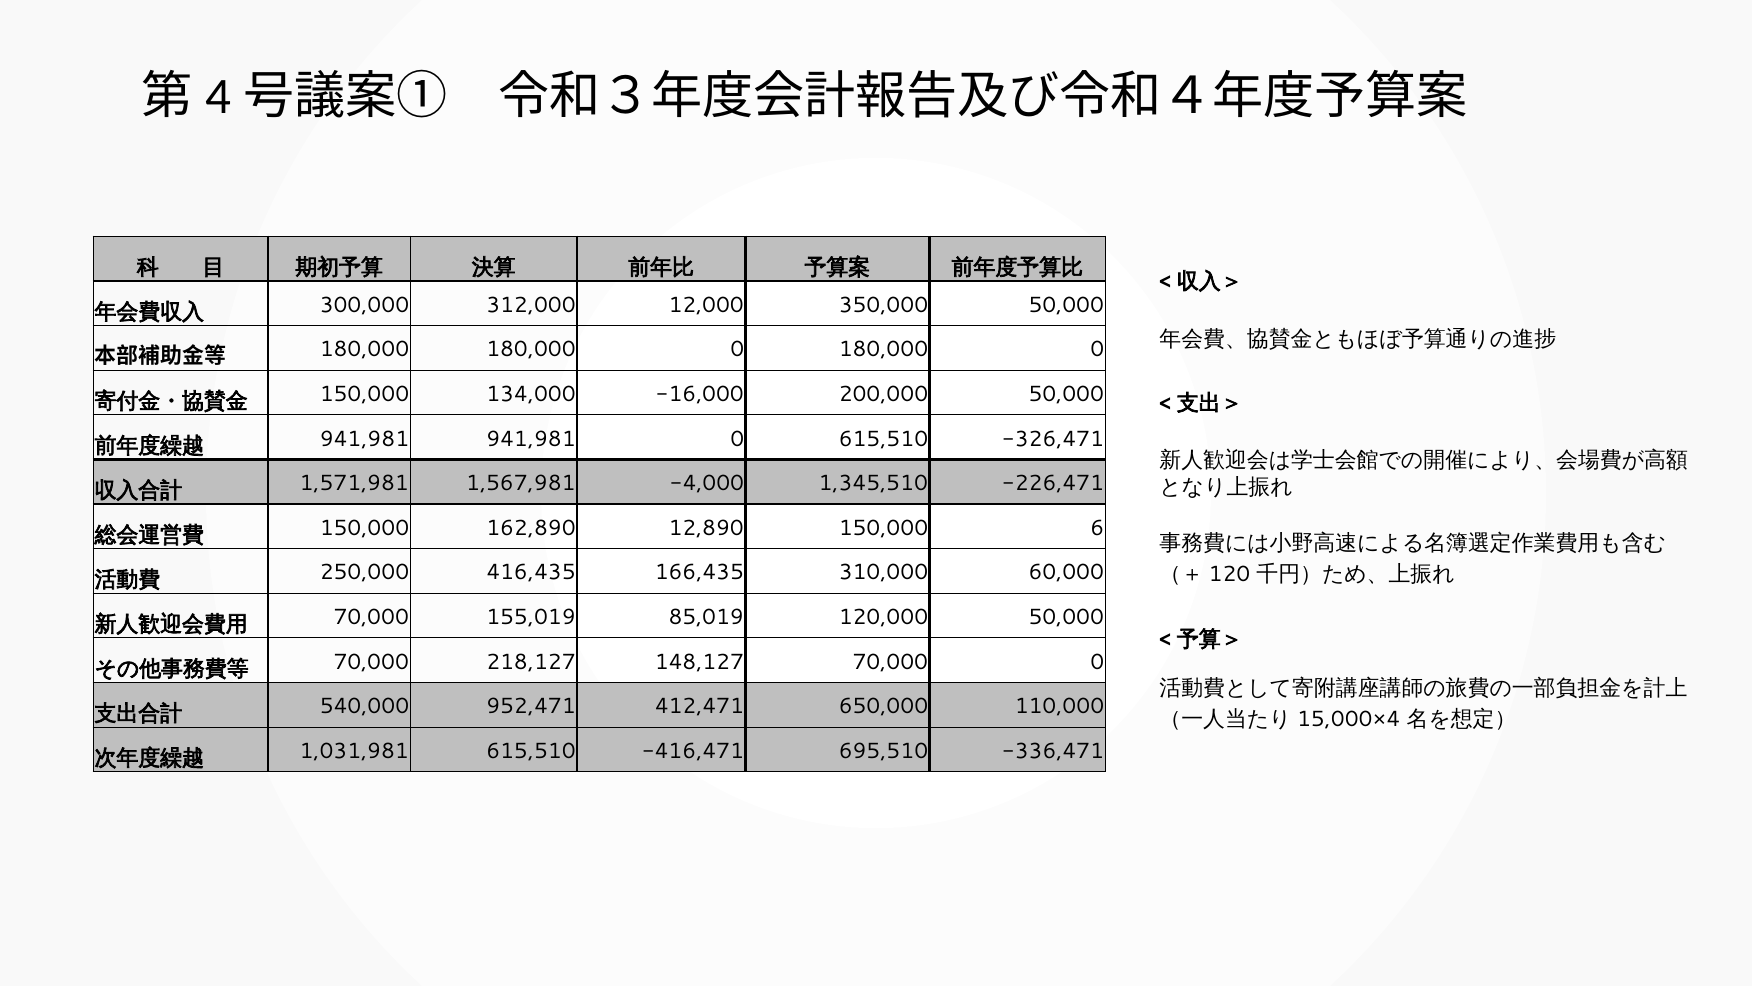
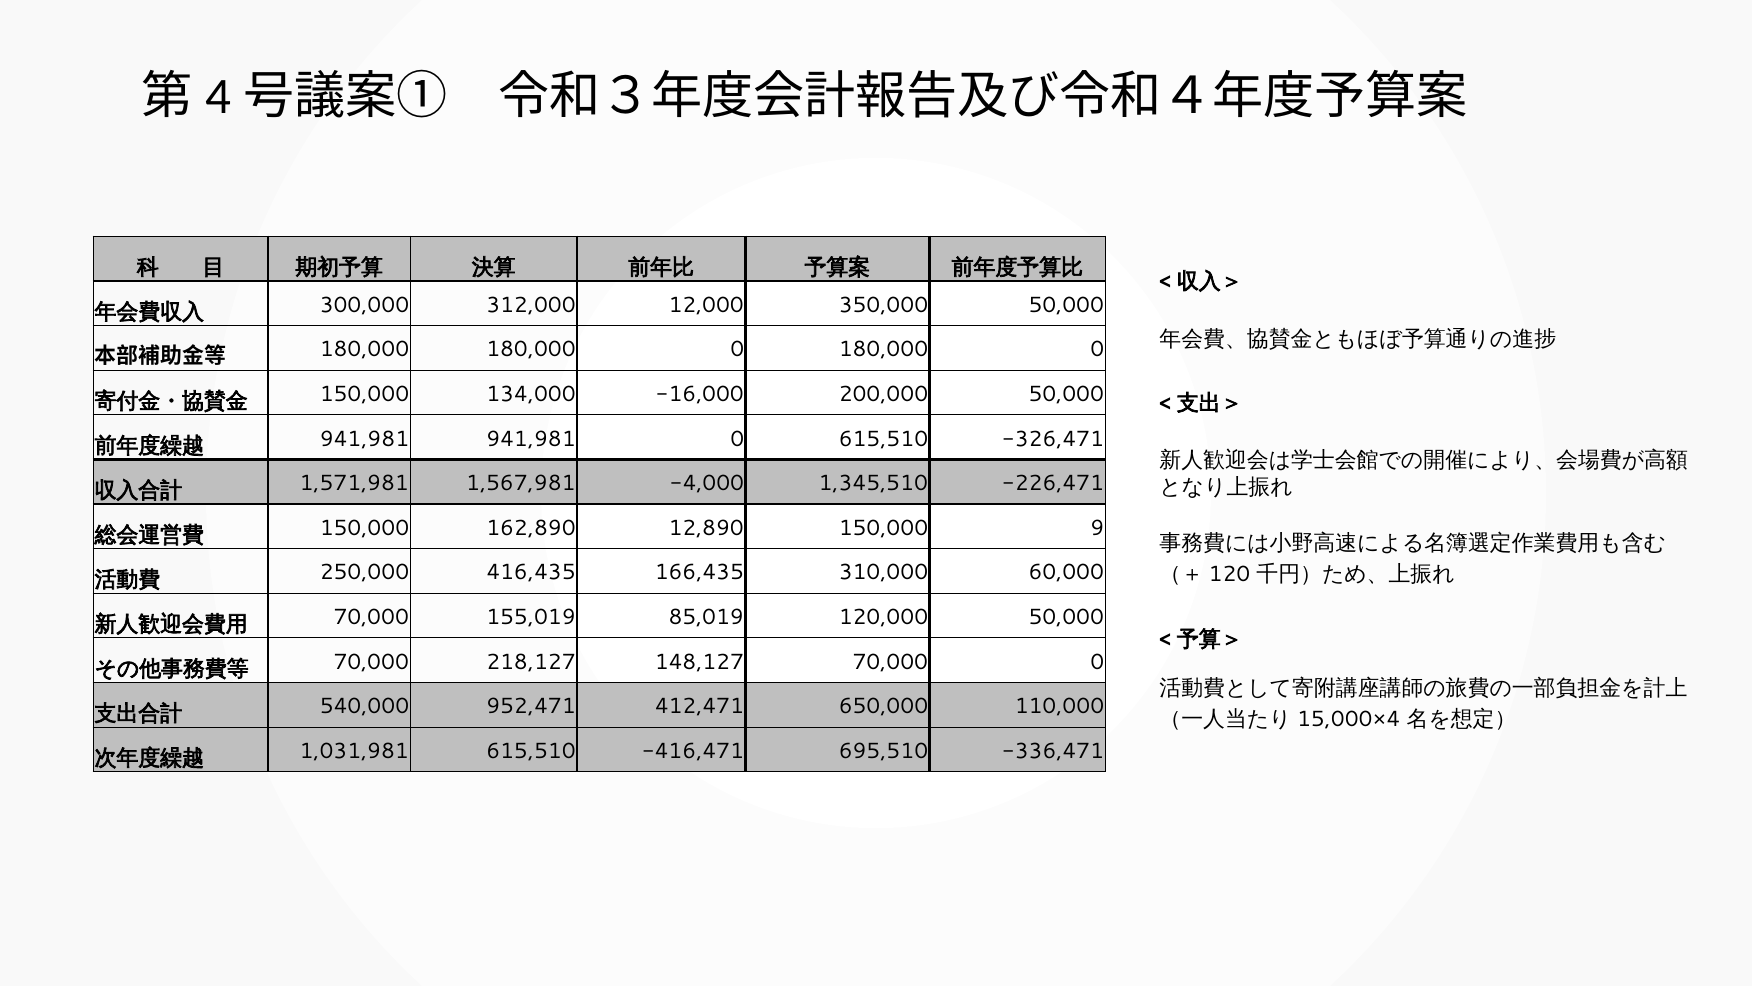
6: 6 -> 9
